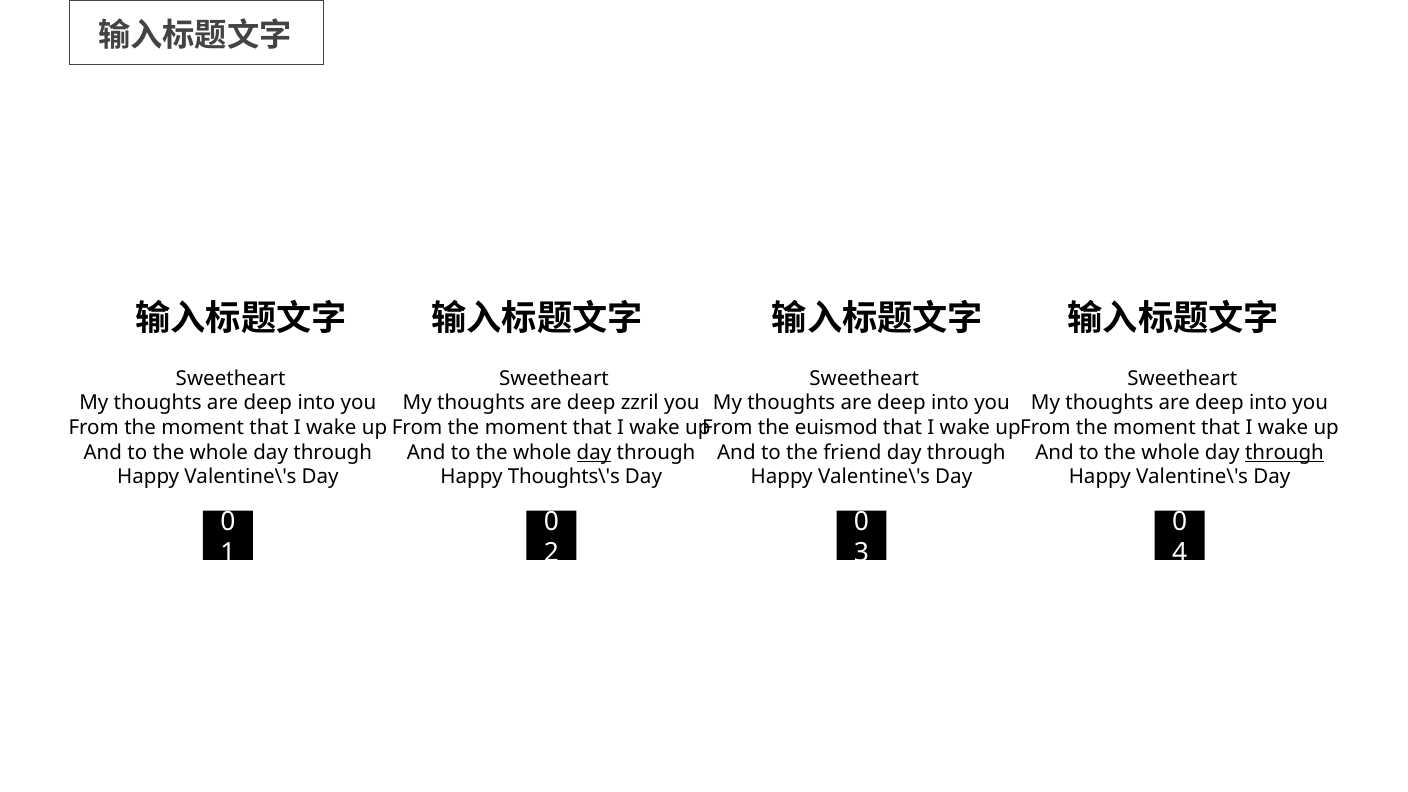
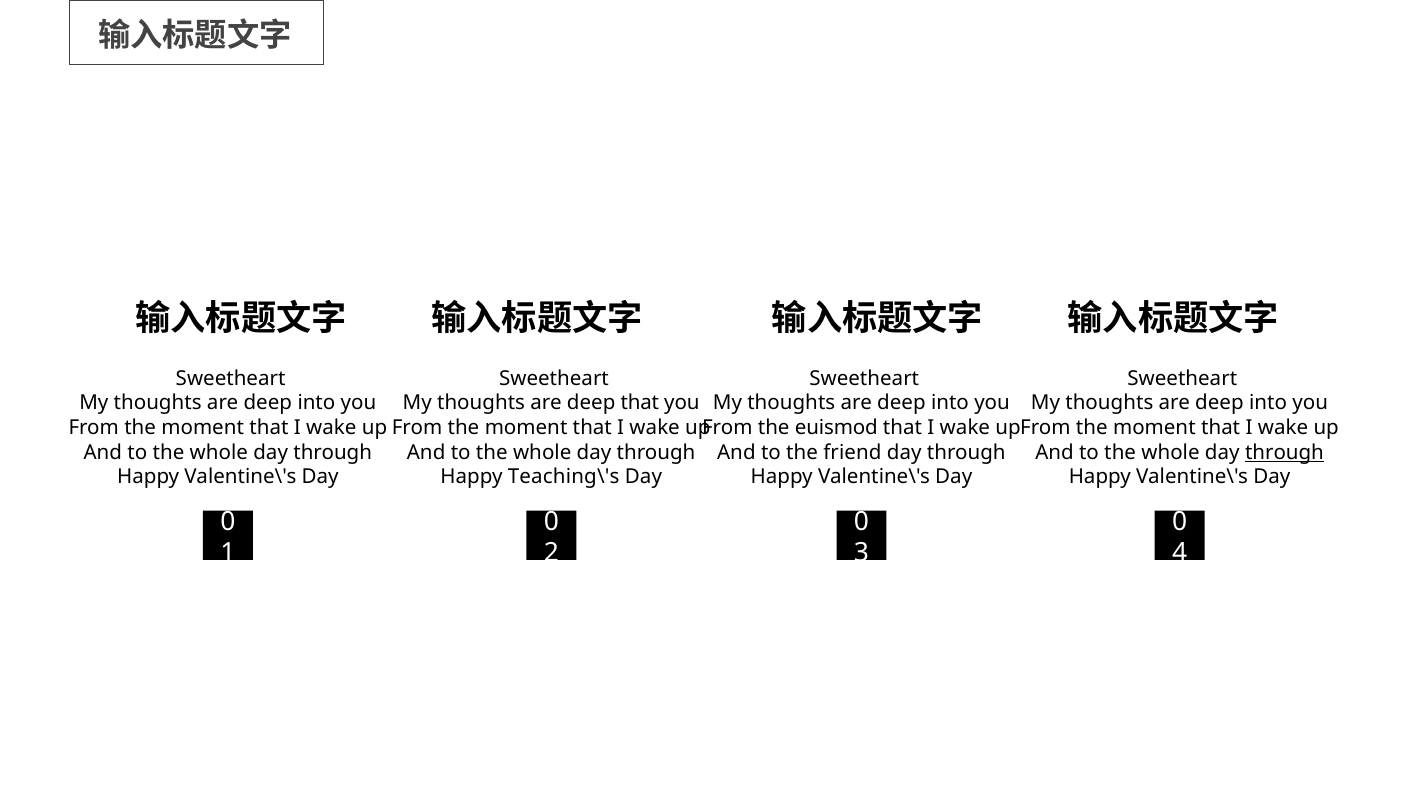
deep zzril: zzril -> that
day at (594, 452) underline: present -> none
Thoughts\'s: Thoughts\'s -> Teaching\'s
